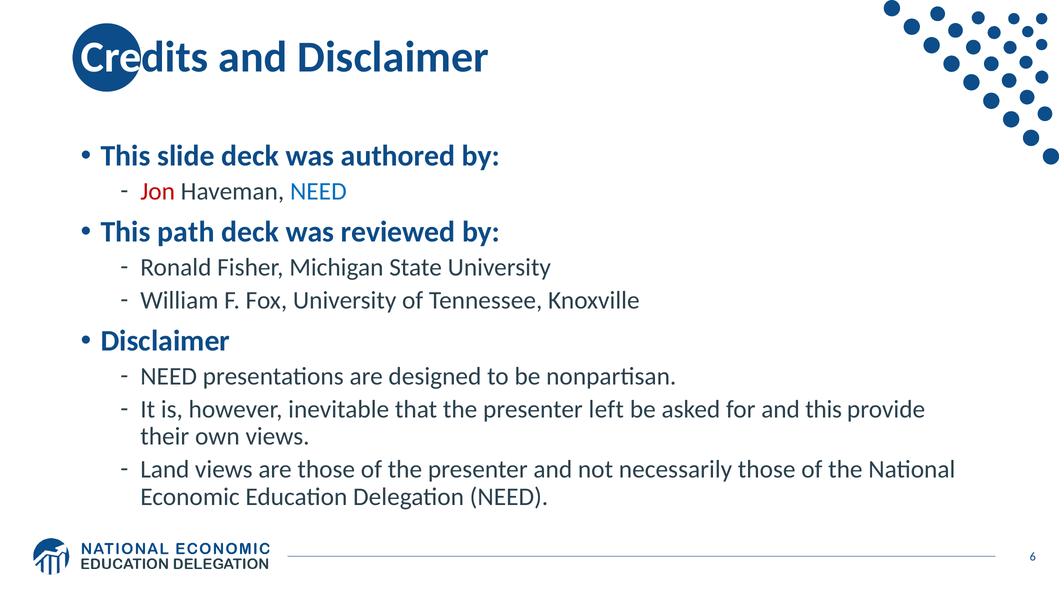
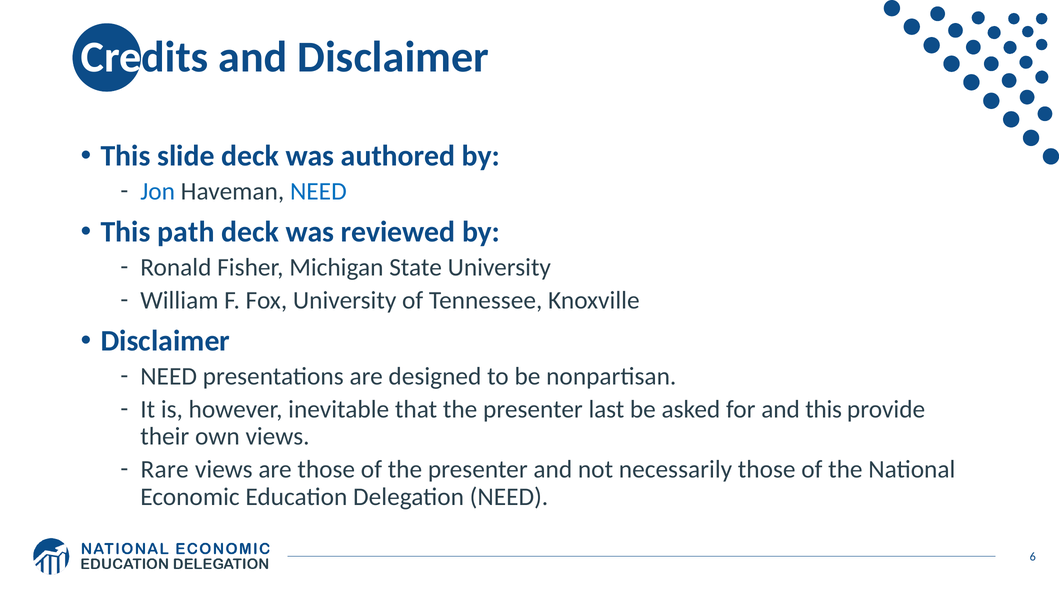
Jon colour: red -> blue
left: left -> last
Land: Land -> Rare
